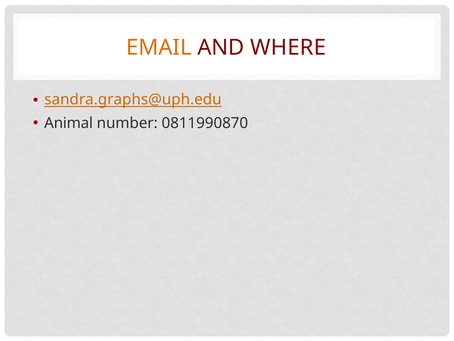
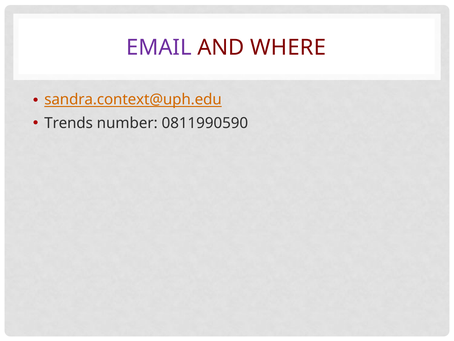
EMAIL colour: orange -> purple
sandra.graphs@uph.edu: sandra.graphs@uph.edu -> sandra.context@uph.edu
Animal: Animal -> Trends
0811990870: 0811990870 -> 0811990590
